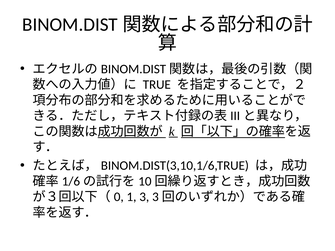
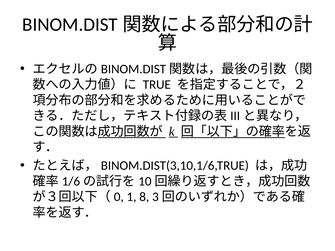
3: 3 -> 8
